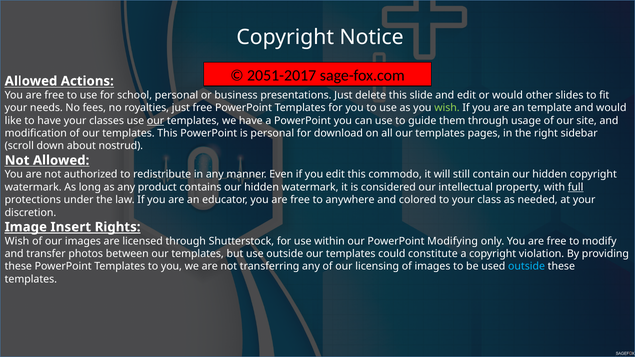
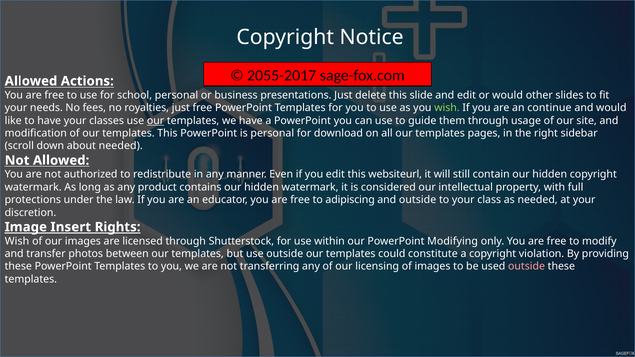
2051-2017: 2051-2017 -> 2055-2017
template: template -> continue
about nostrud: nostrud -> needed
commodo: commodo -> websiteurl
full underline: present -> none
anywhere: anywhere -> adipiscing
and colored: colored -> outside
outside at (527, 267) colour: light blue -> pink
